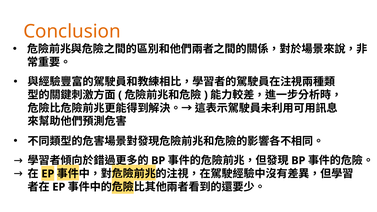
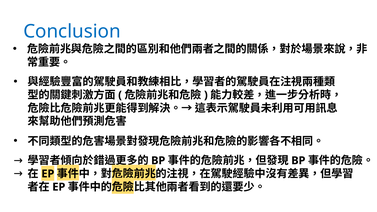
Conclusion colour: orange -> blue
